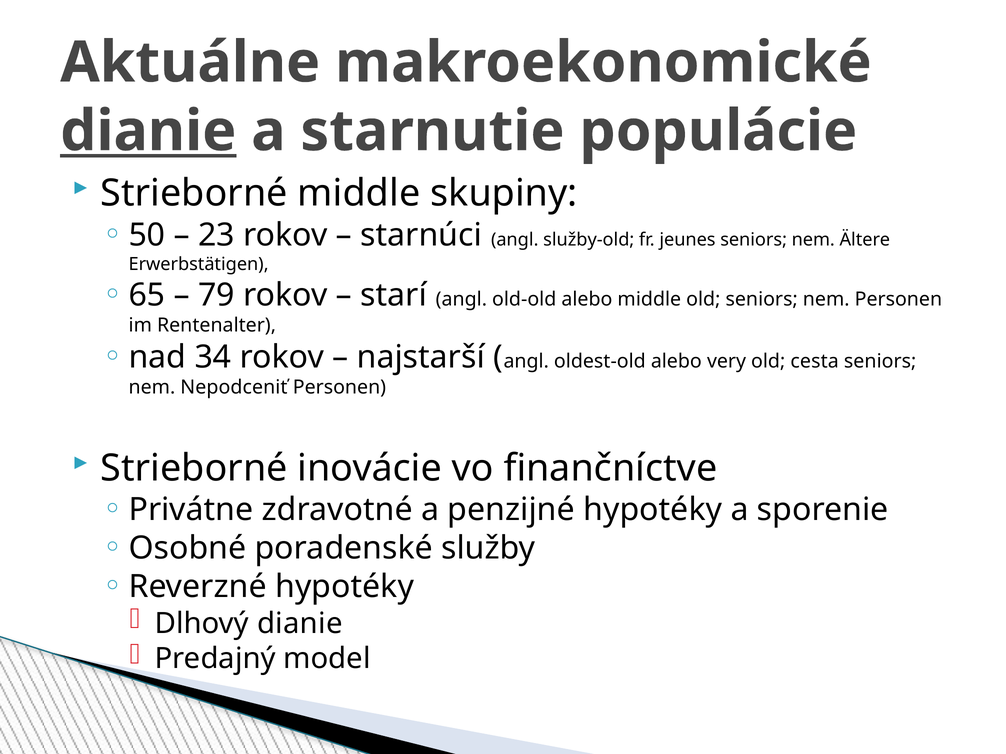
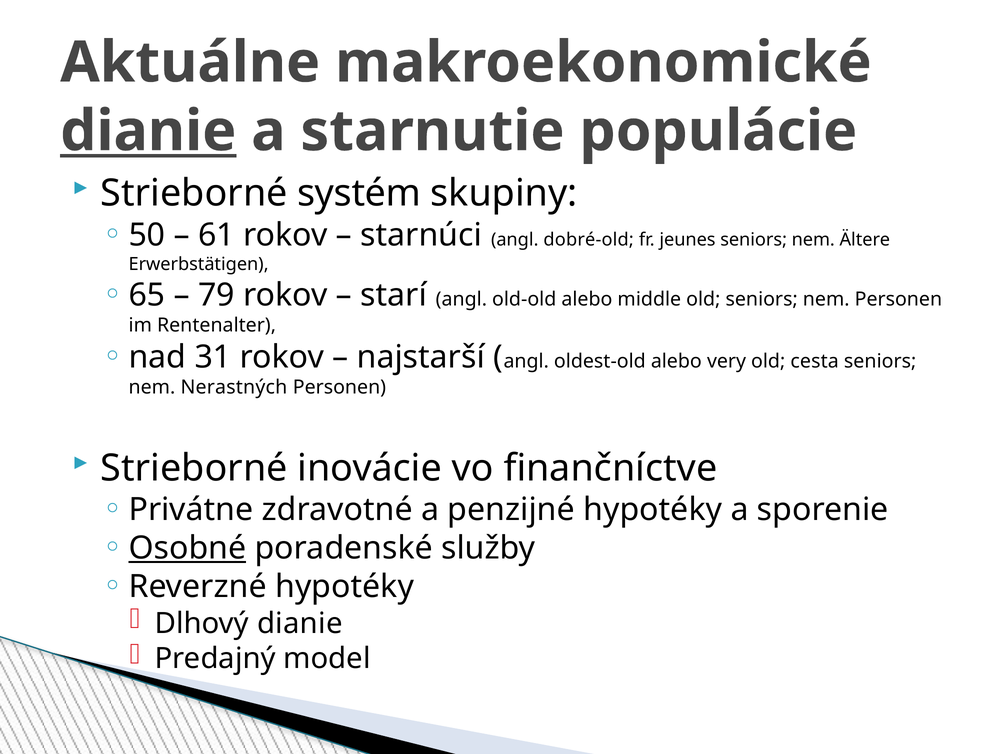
Strieborné middle: middle -> systém
23: 23 -> 61
služby-old: služby-old -> dobré-old
34: 34 -> 31
Nepodceniť: Nepodceniť -> Nerastných
Osobné underline: none -> present
